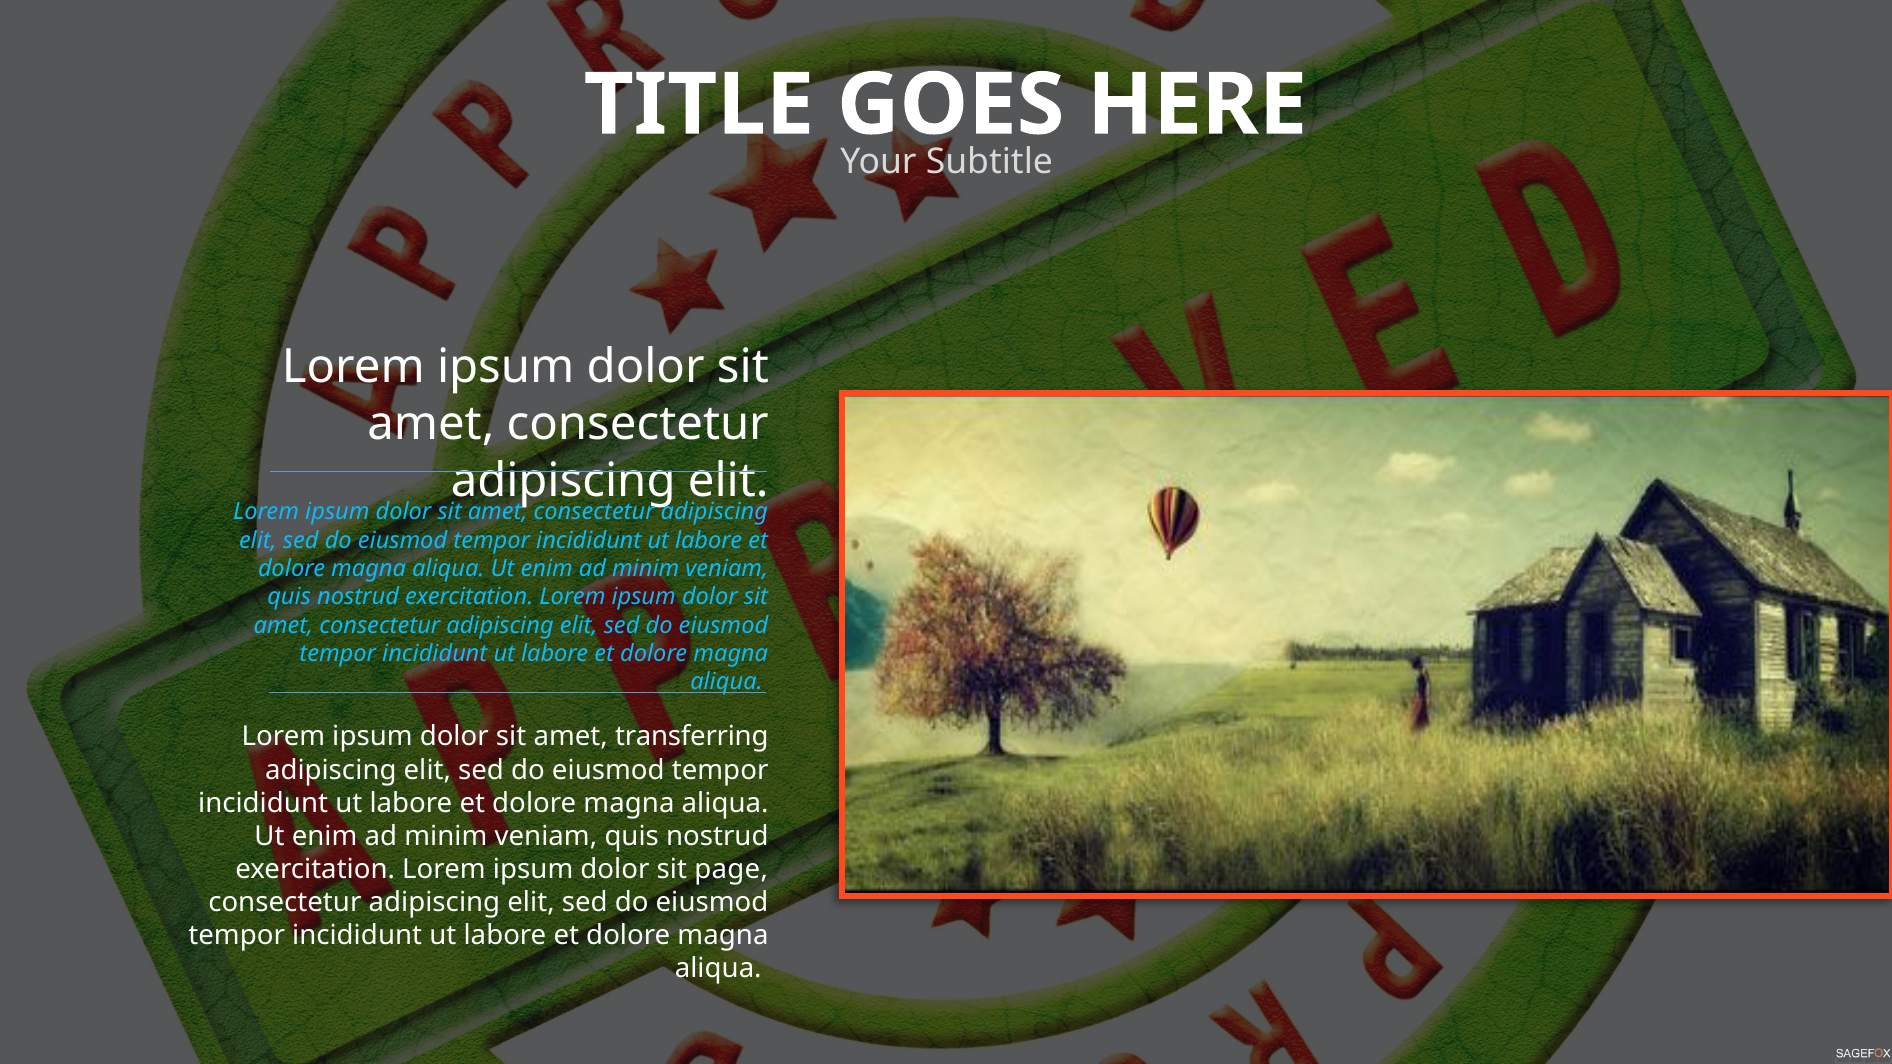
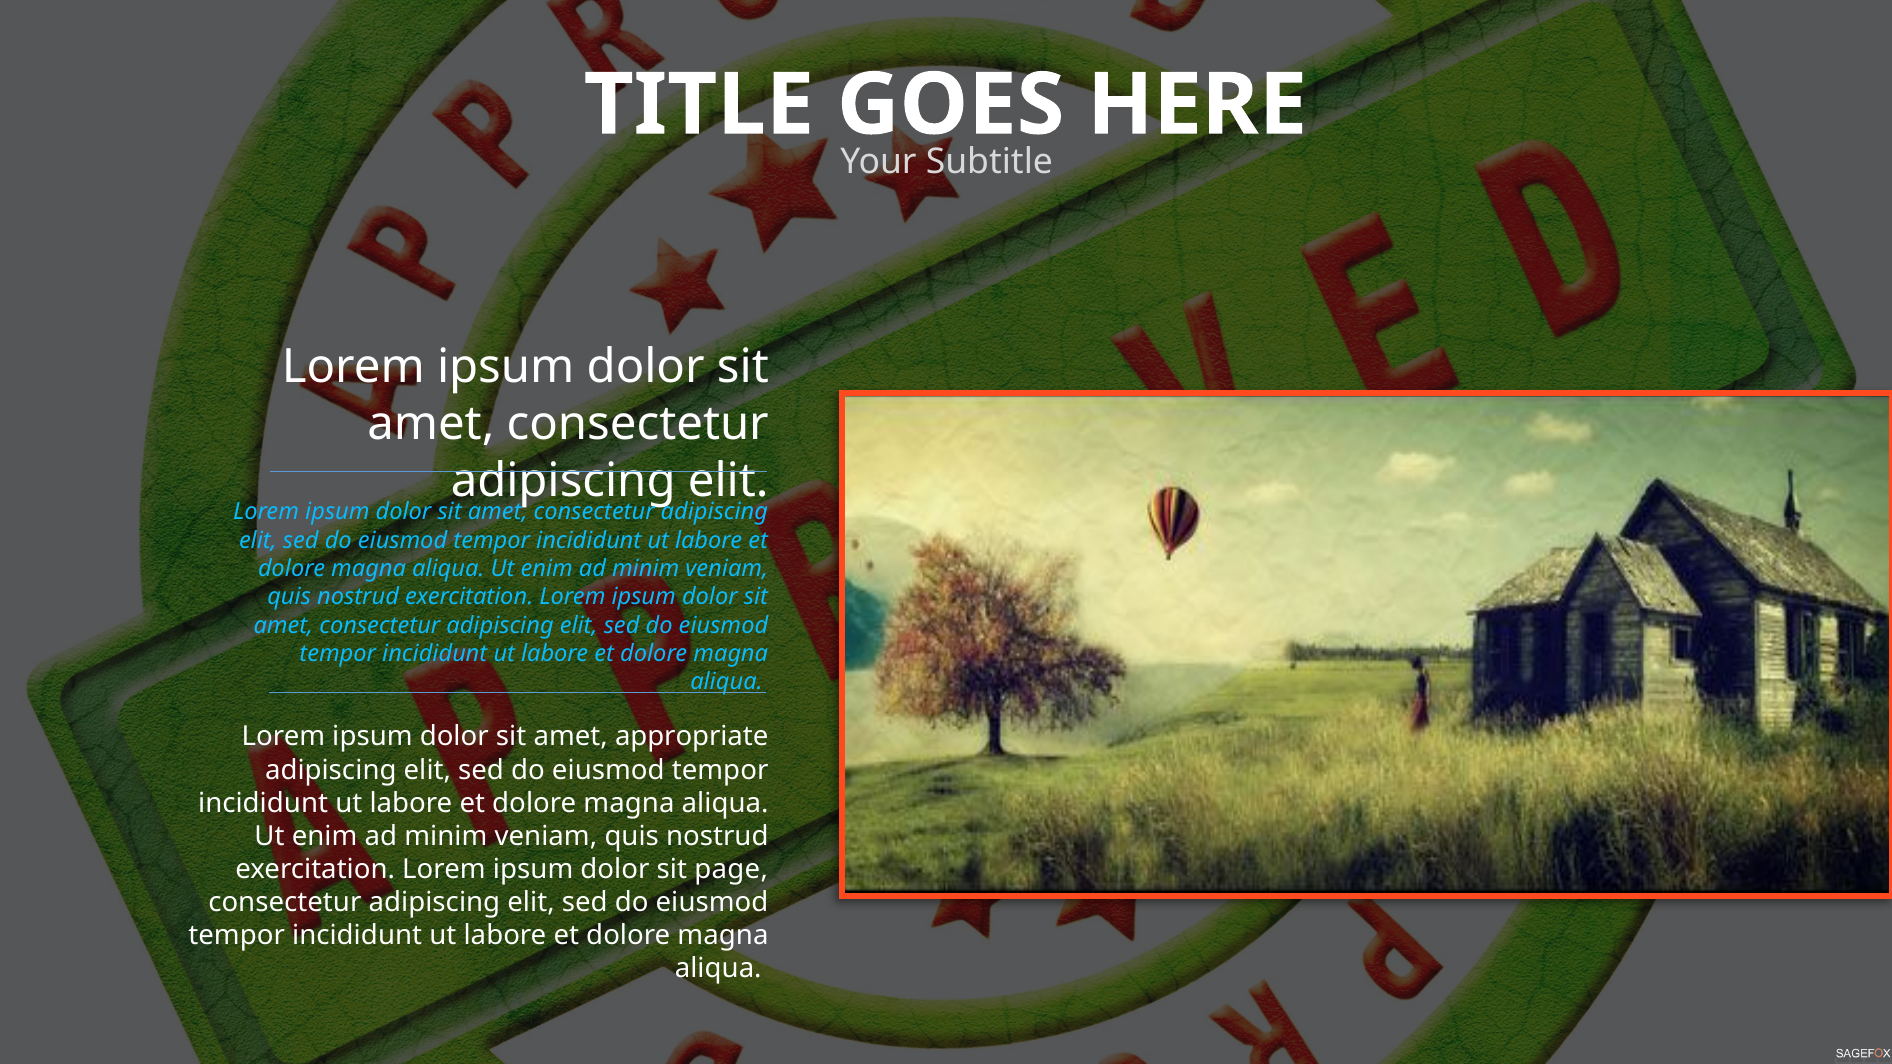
transferring: transferring -> appropriate
